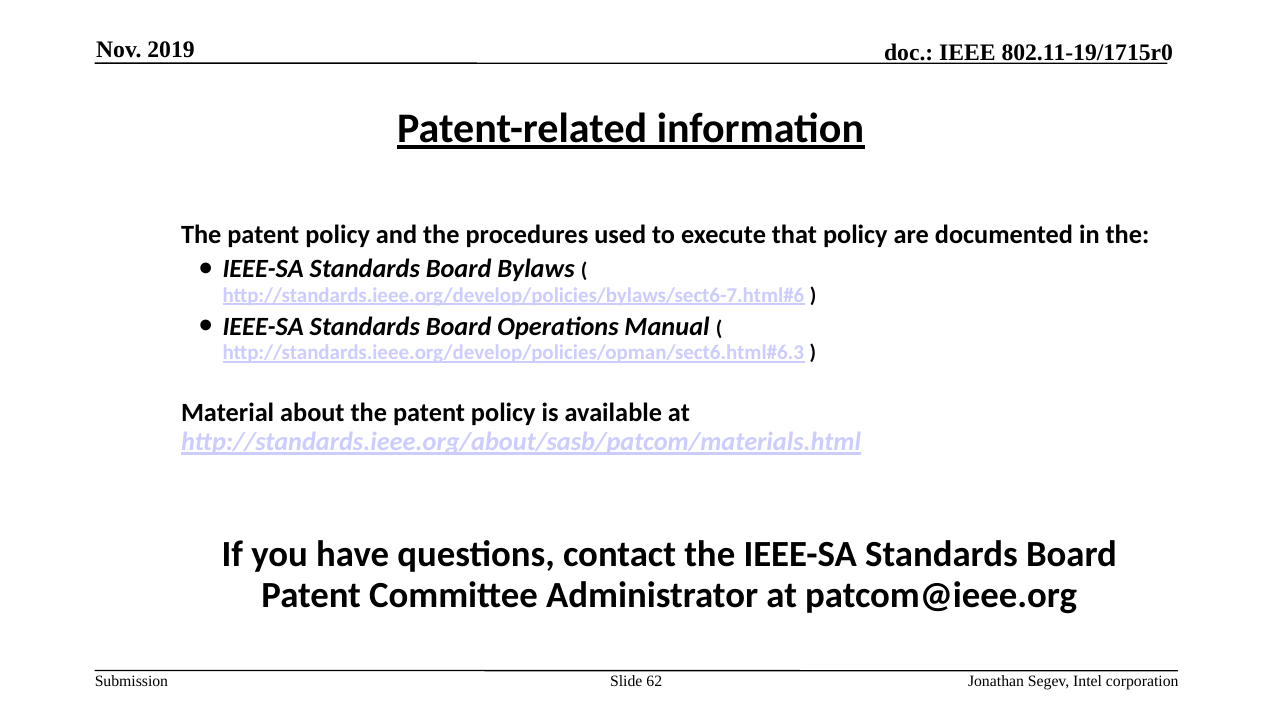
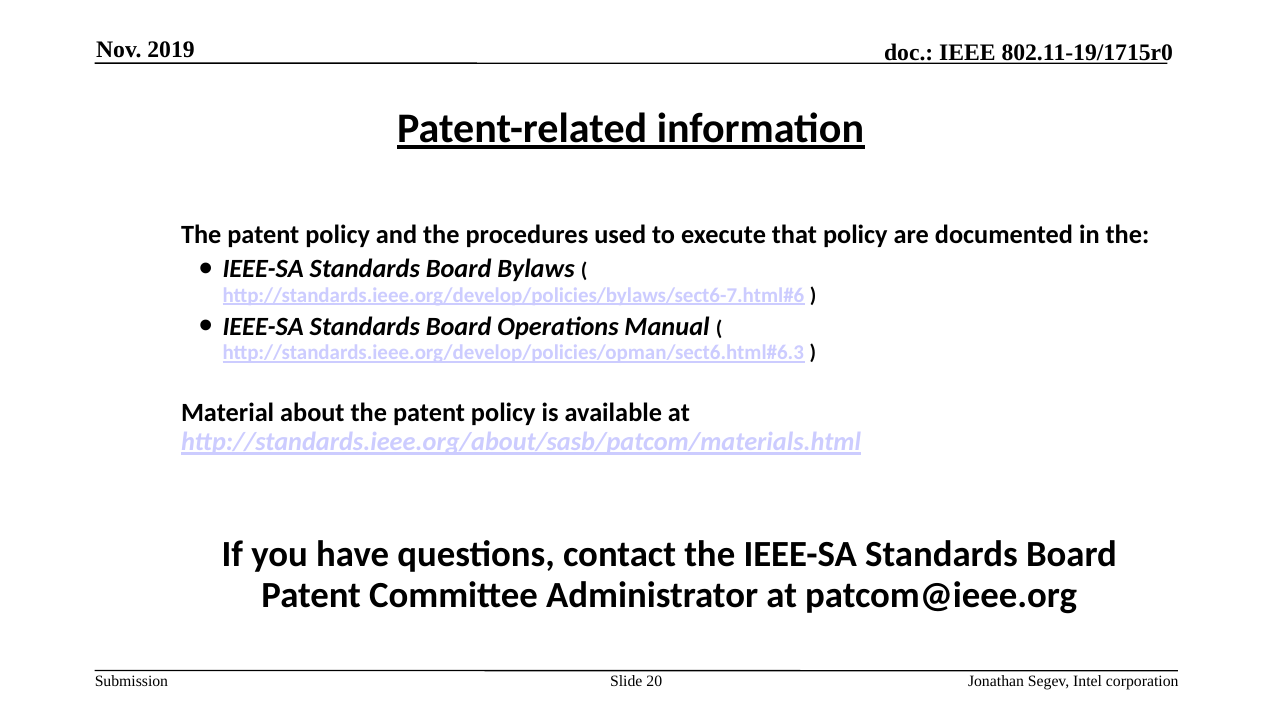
62: 62 -> 20
